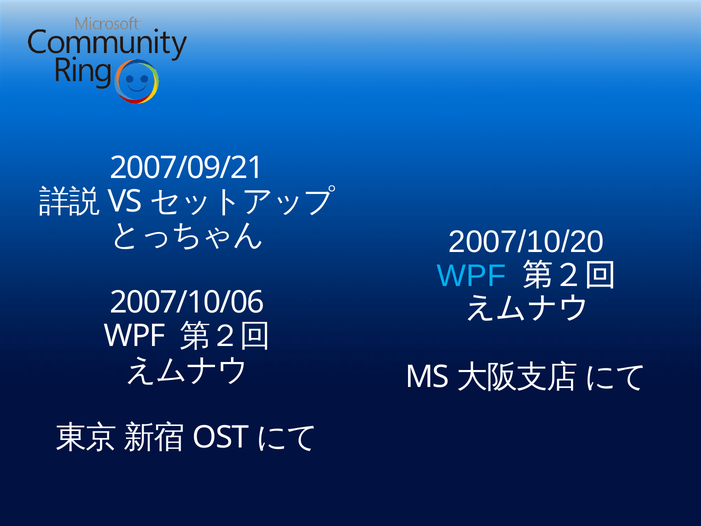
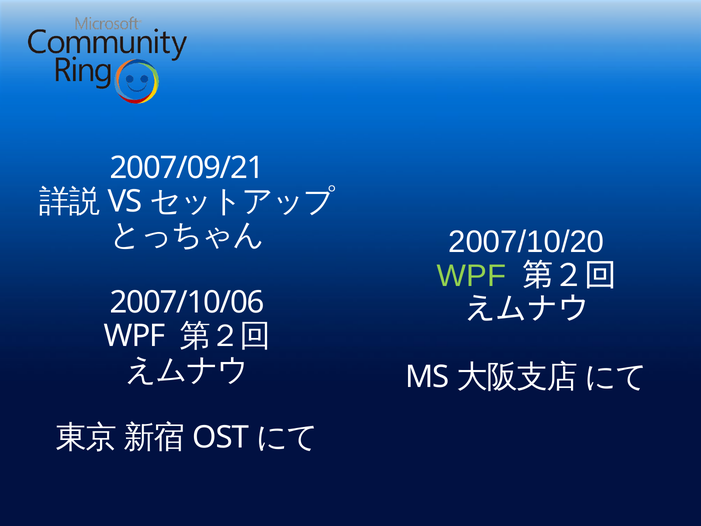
WPF at (471, 276) colour: light blue -> light green
